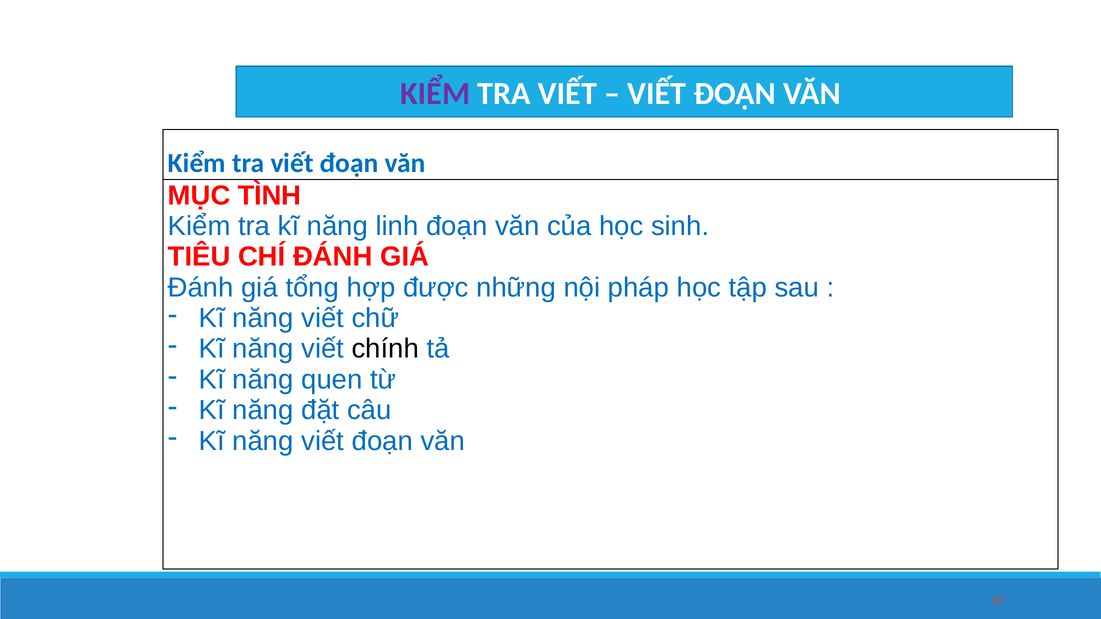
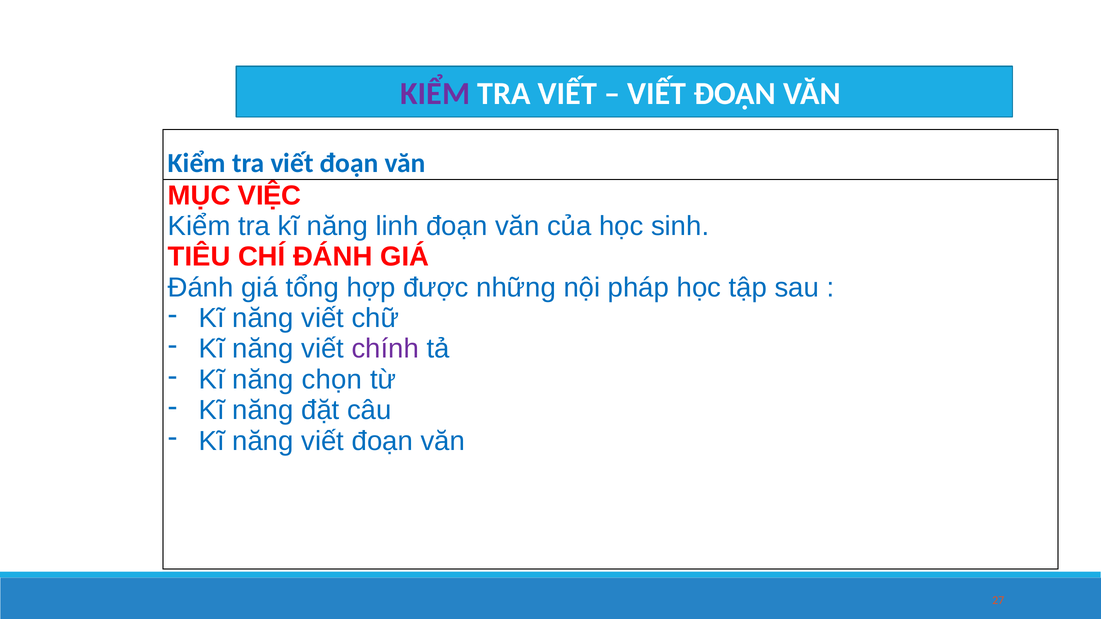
TÌNH: TÌNH -> VIỆC
chính colour: black -> purple
quen: quen -> chọn
